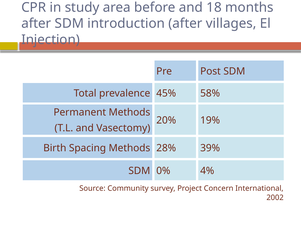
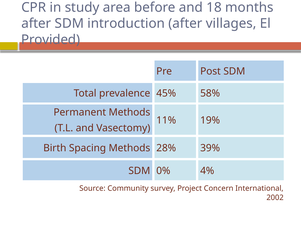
Injection: Injection -> Provided
20%: 20% -> 11%
